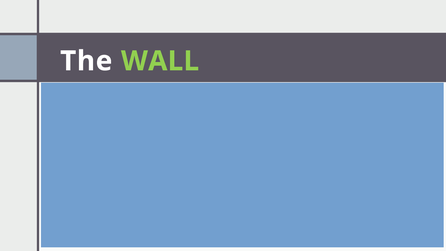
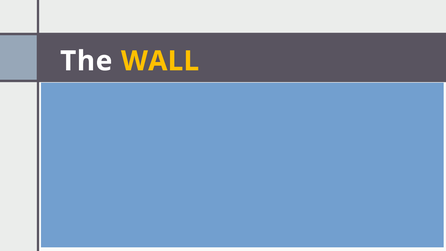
WALL colour: light green -> yellow
